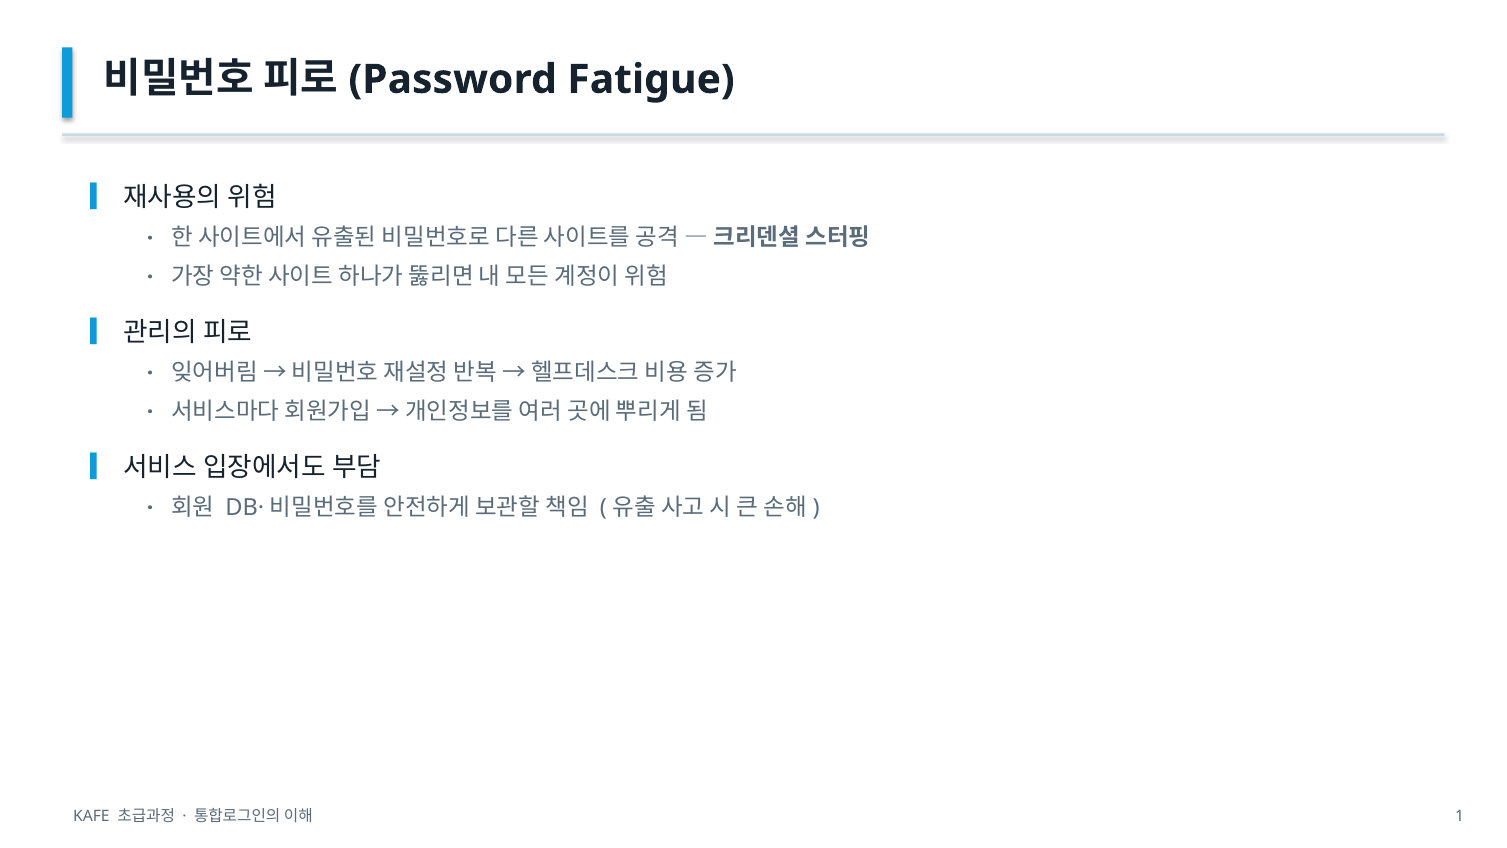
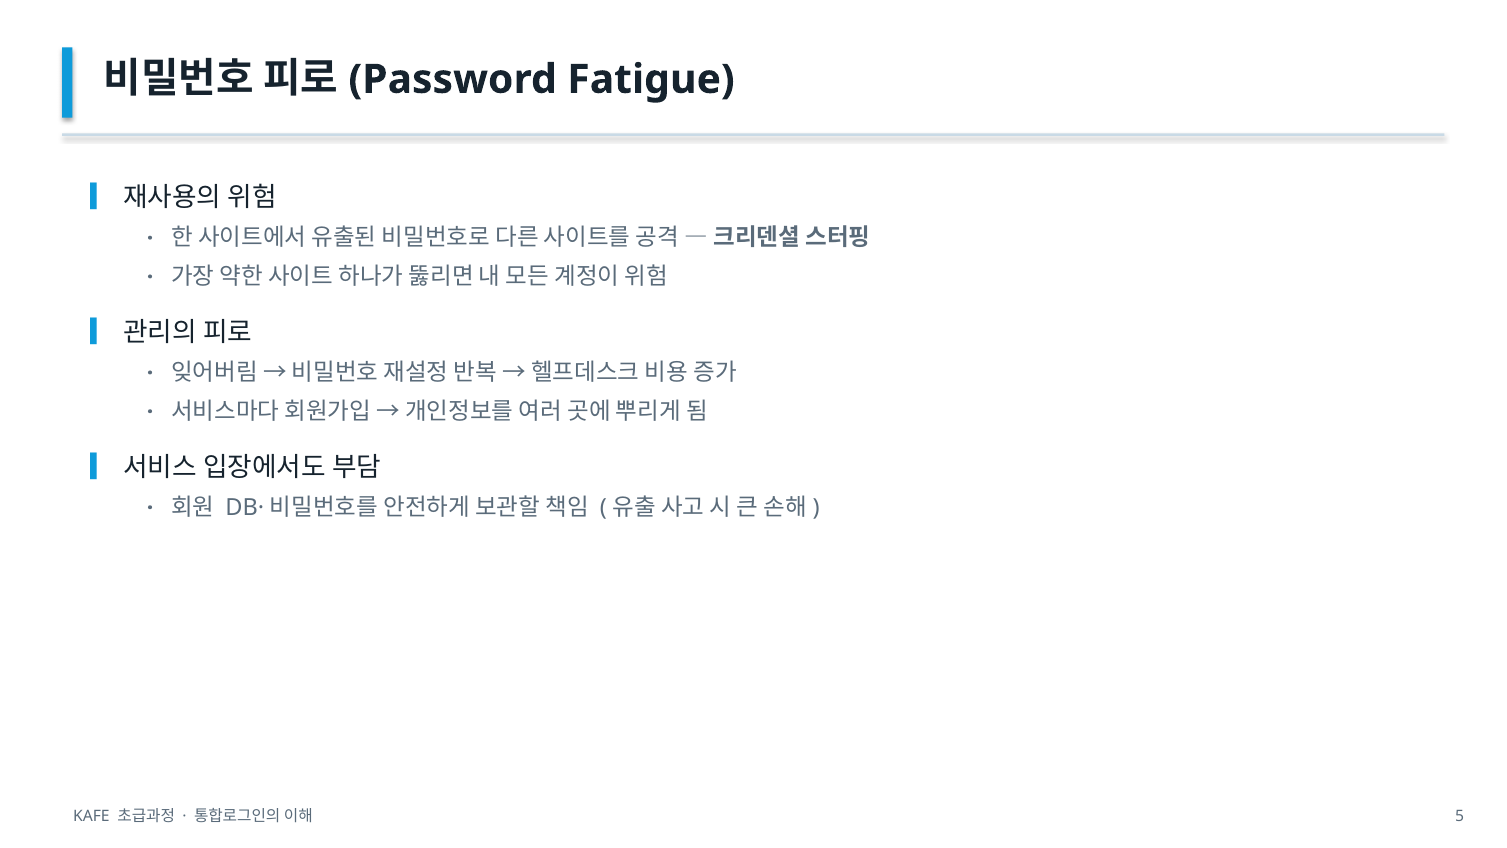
1: 1 -> 5
